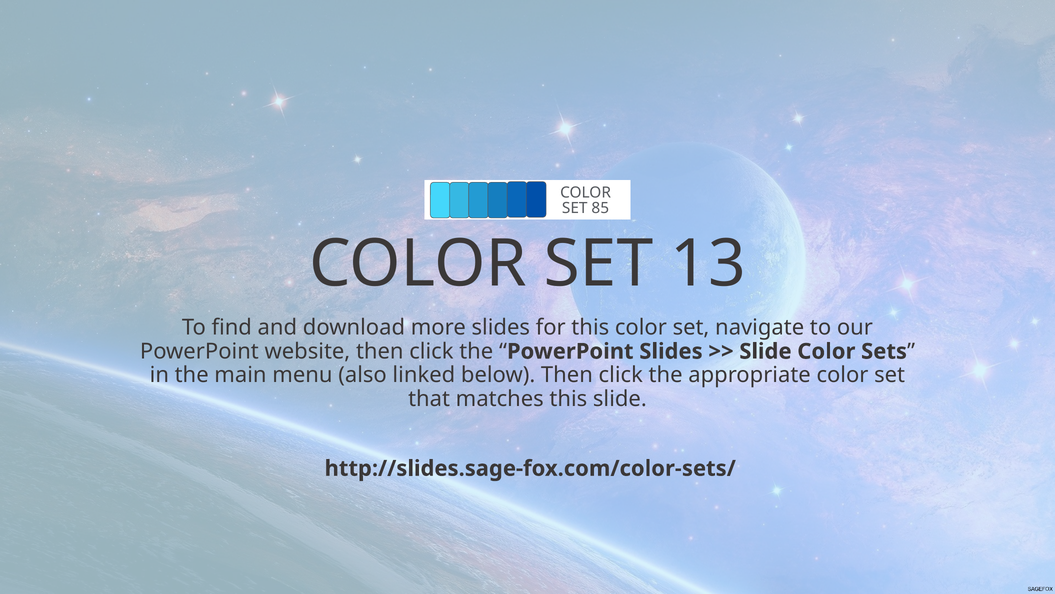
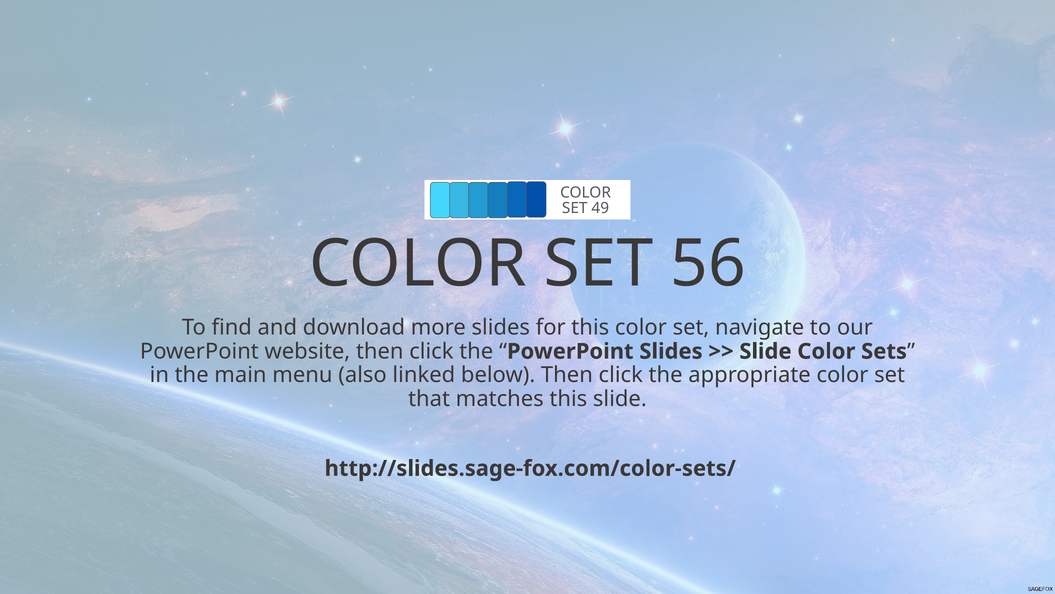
85: 85 -> 49
13: 13 -> 56
